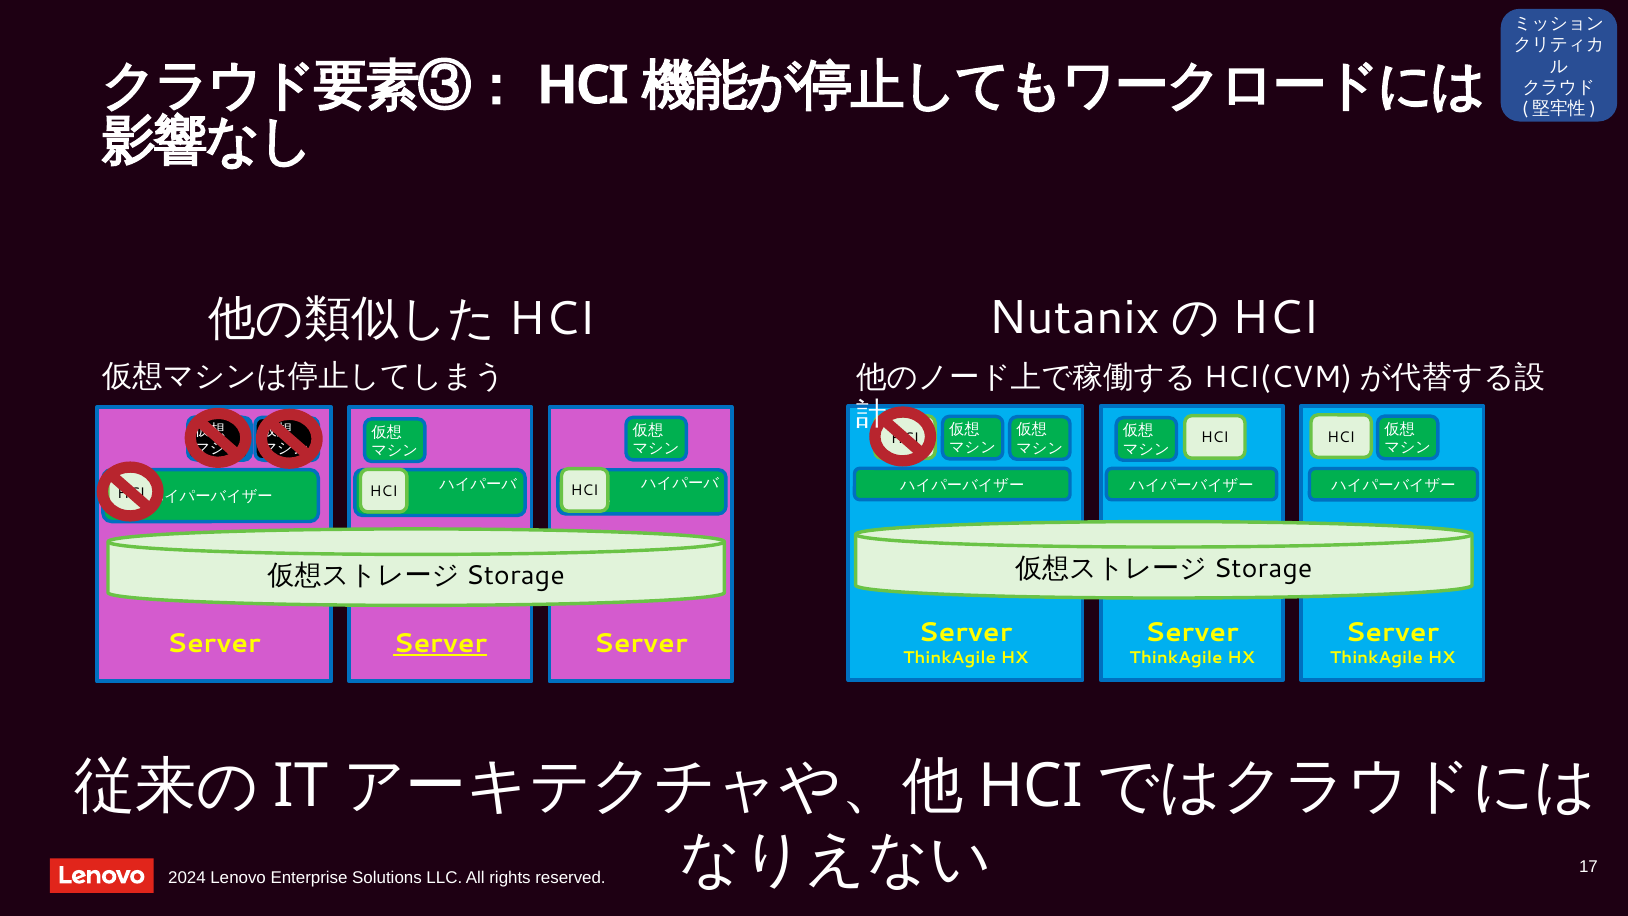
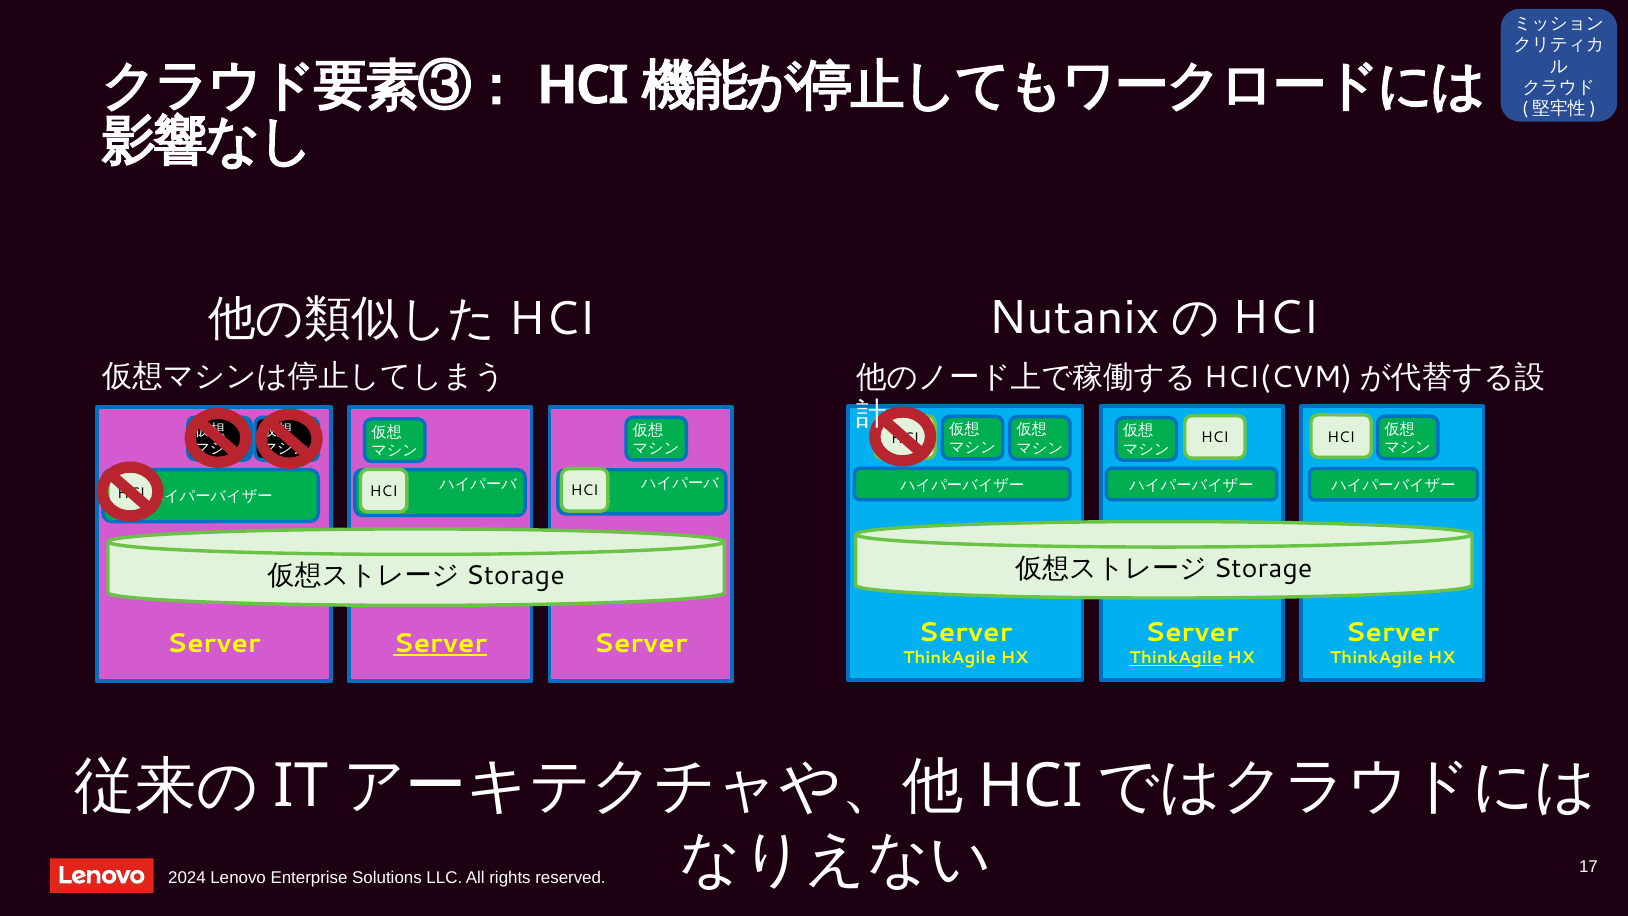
ThinkAgile at (1176, 658) underline: none -> present
